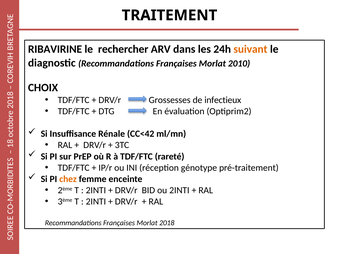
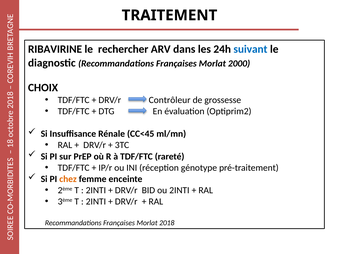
suivant colour: orange -> blue
2010: 2010 -> 2000
Grossesses: Grossesses -> Contrôleur
infectieux: infectieux -> grossesse
CC<42: CC<42 -> CC<45
